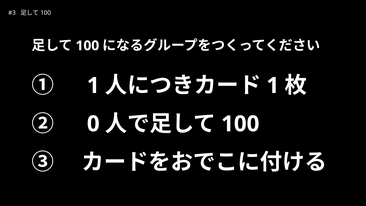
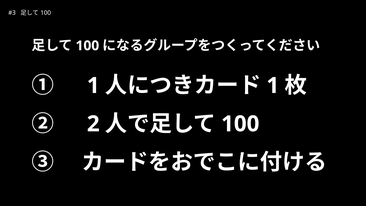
0: 0 -> 2
